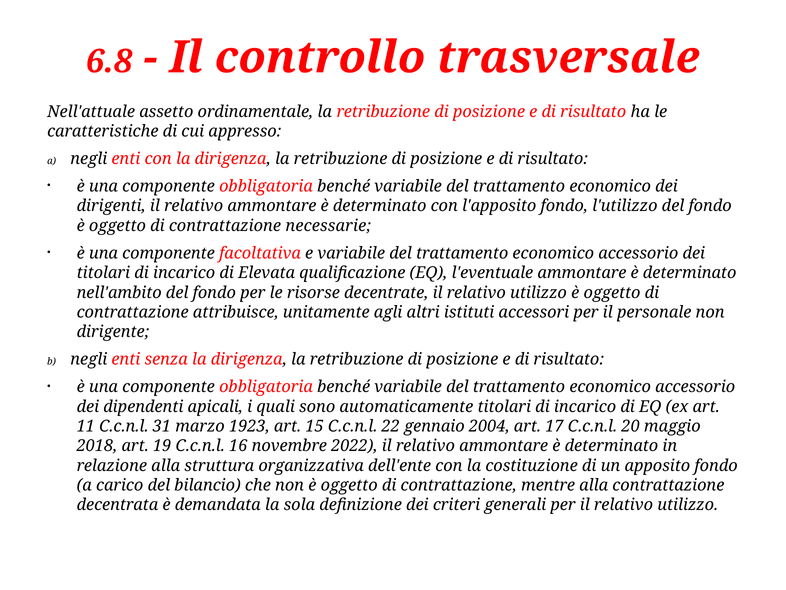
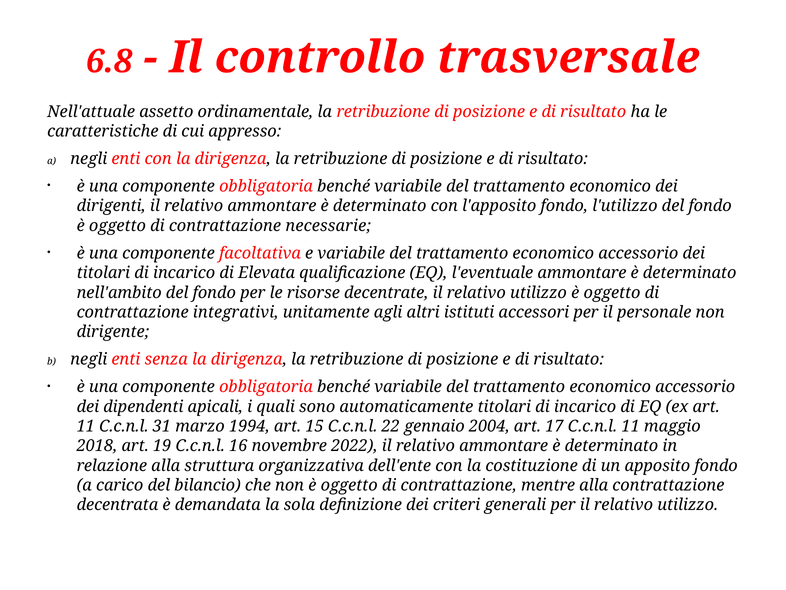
attribuisce: attribuisce -> integrativi
1923: 1923 -> 1994
C.c.n.l 20: 20 -> 11
